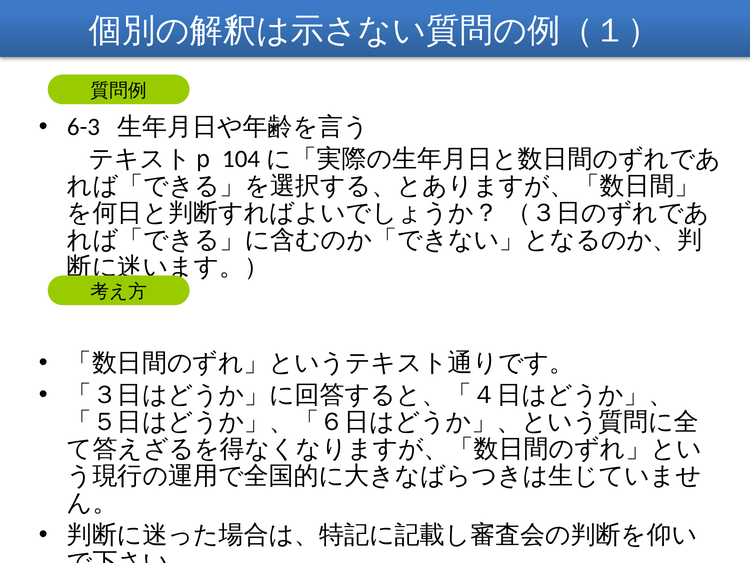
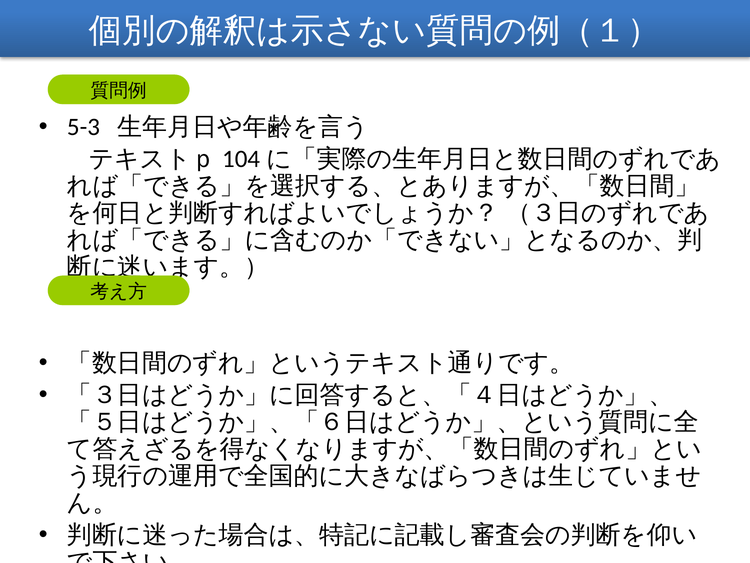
6-3: 6-3 -> 5-3
